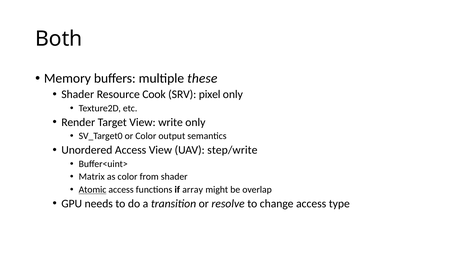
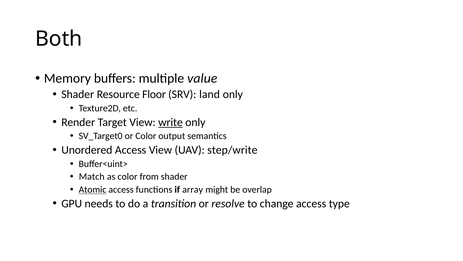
these: these -> value
Cook: Cook -> Floor
pixel: pixel -> land
write underline: none -> present
Matrix: Matrix -> Match
